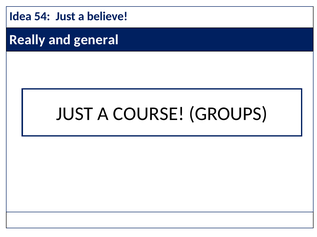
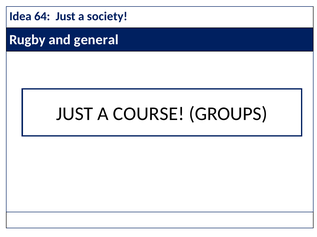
54: 54 -> 64
believe: believe -> society
Really: Really -> Rugby
